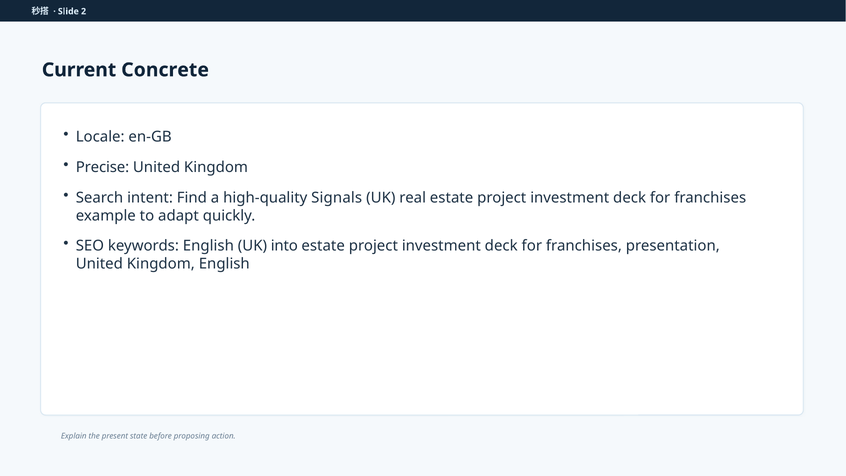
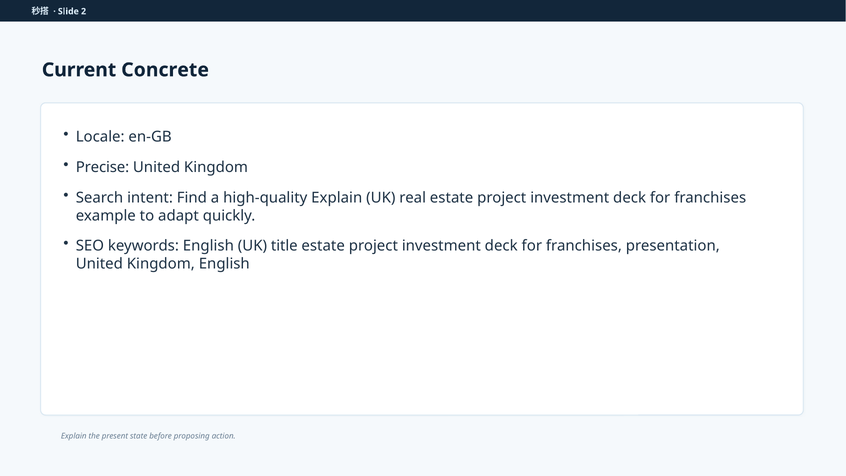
high-quality Signals: Signals -> Explain
into: into -> title
